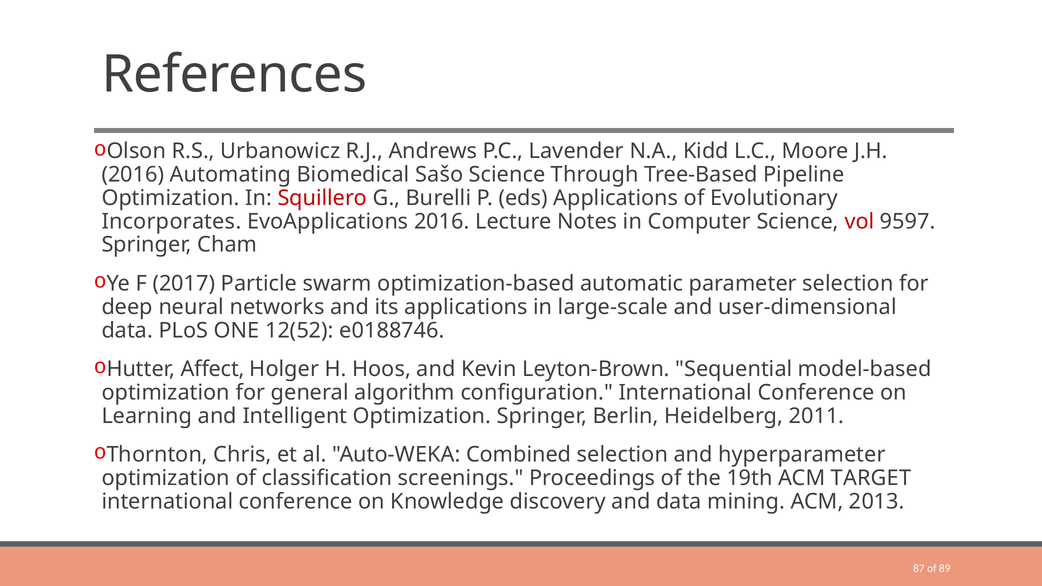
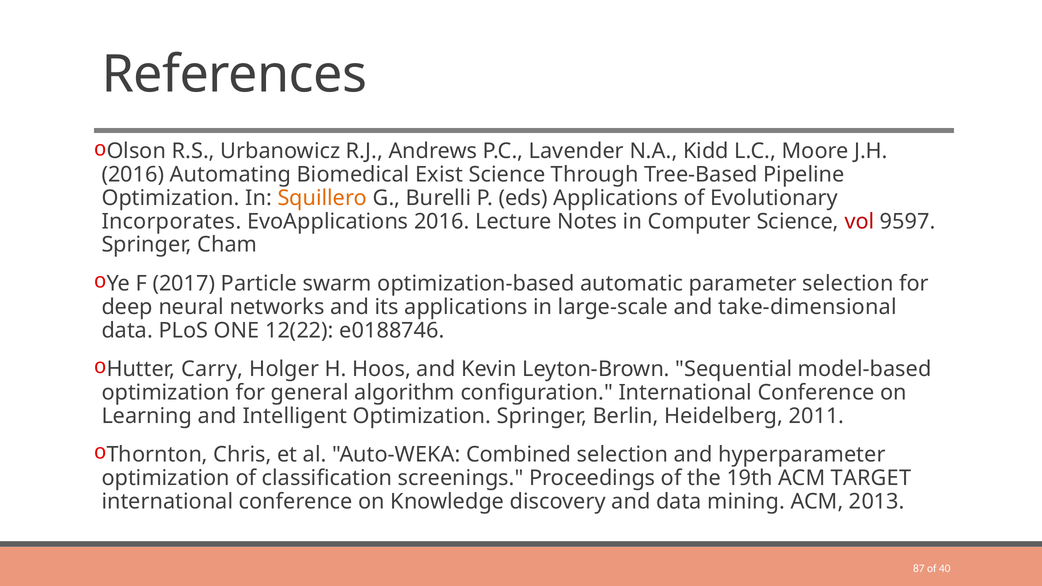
Sašo: Sašo -> Exist
Squillero colour: red -> orange
user-dimensional: user-dimensional -> take-dimensional
12(52: 12(52 -> 12(22
Affect: Affect -> Carry
89: 89 -> 40
